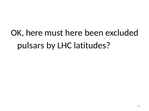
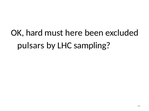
OK here: here -> hard
latitudes: latitudes -> sampling
